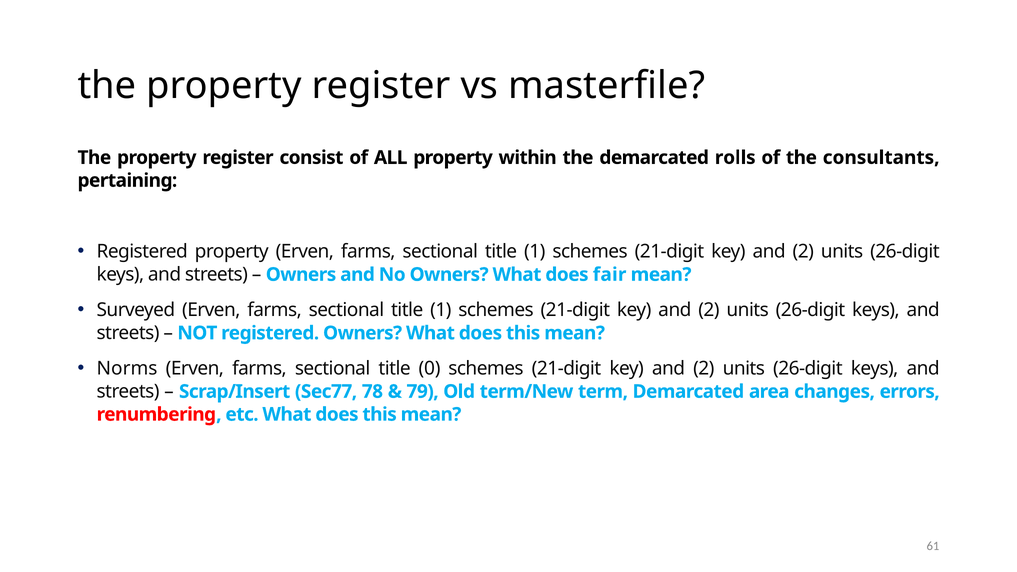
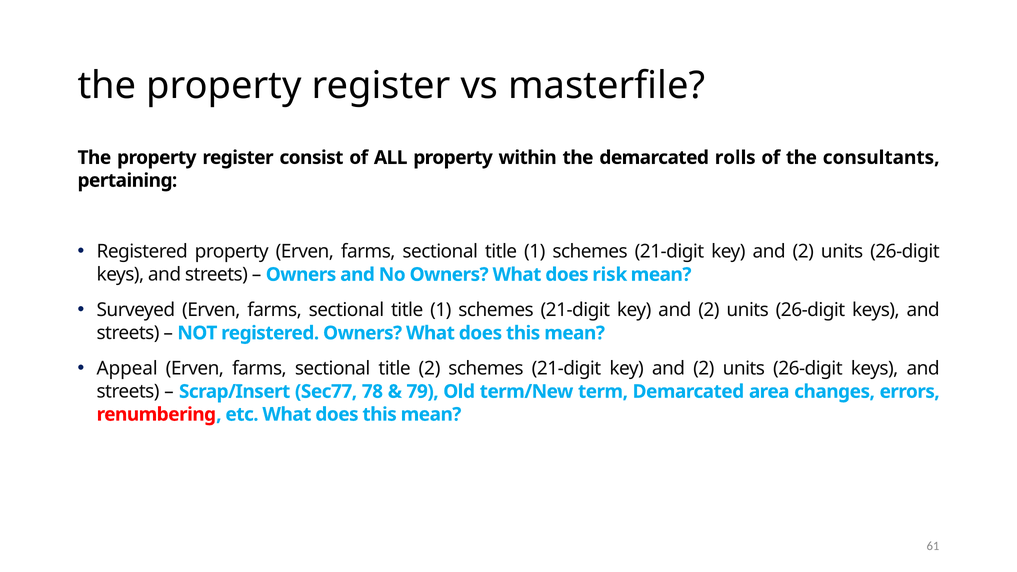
fair: fair -> risk
Norms: Norms -> Appeal
title 0: 0 -> 2
